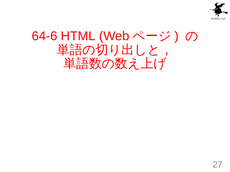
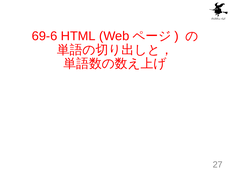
64-6: 64-6 -> 69-6
